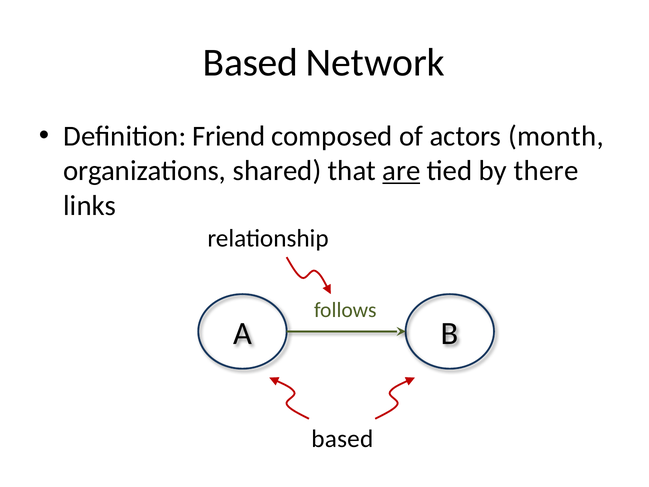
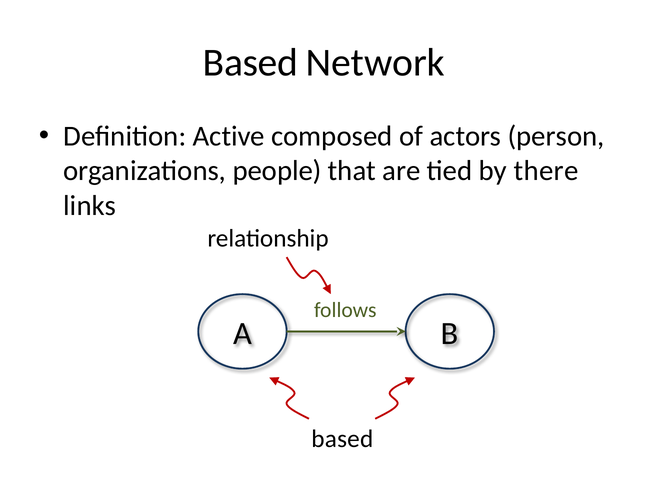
Friend: Friend -> Active
month: month -> person
shared: shared -> people
are underline: present -> none
